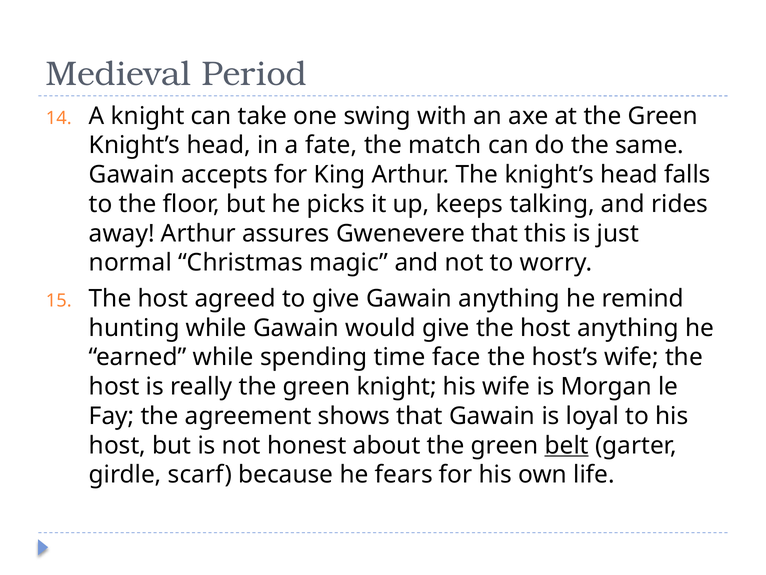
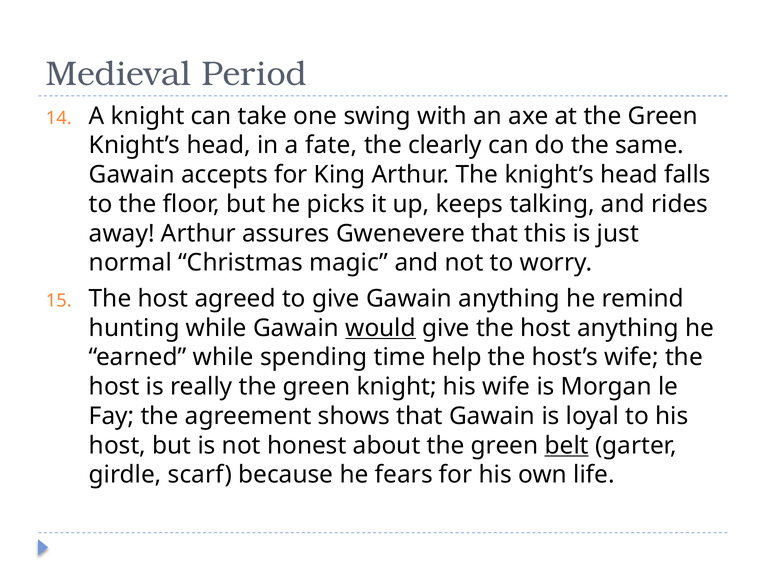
match: match -> clearly
would underline: none -> present
face: face -> help
